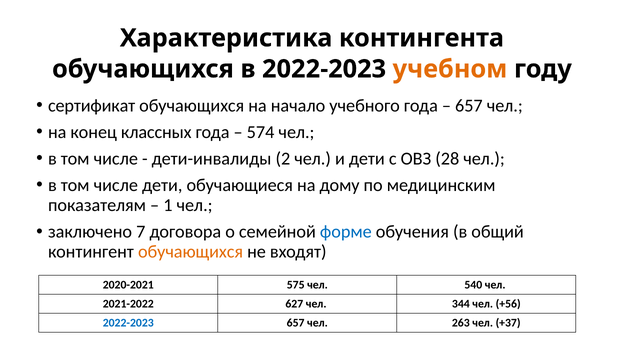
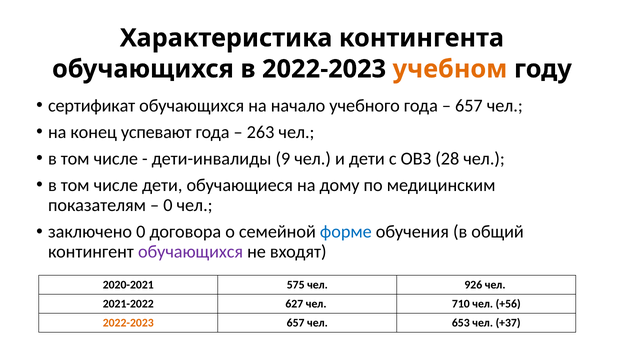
классных: классных -> успевают
574: 574 -> 263
2: 2 -> 9
1 at (168, 205): 1 -> 0
заключено 7: 7 -> 0
обучающихся at (191, 252) colour: orange -> purple
540: 540 -> 926
344: 344 -> 710
2022-2023 at (128, 323) colour: blue -> orange
263: 263 -> 653
